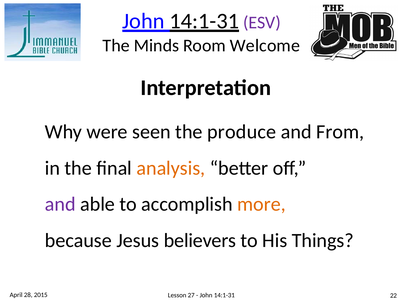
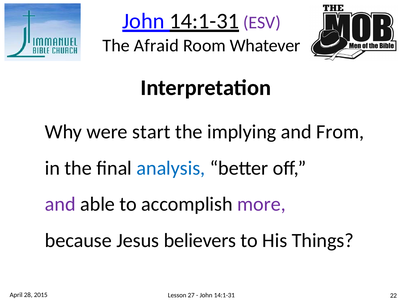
Minds: Minds -> Afraid
Welcome: Welcome -> Whatever
seen: seen -> start
produce: produce -> implying
analysis colour: orange -> blue
more colour: orange -> purple
